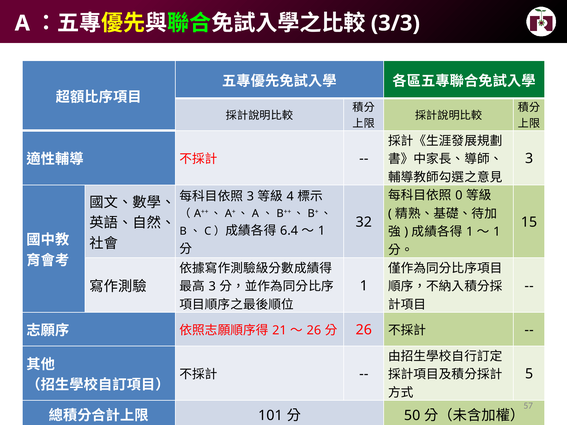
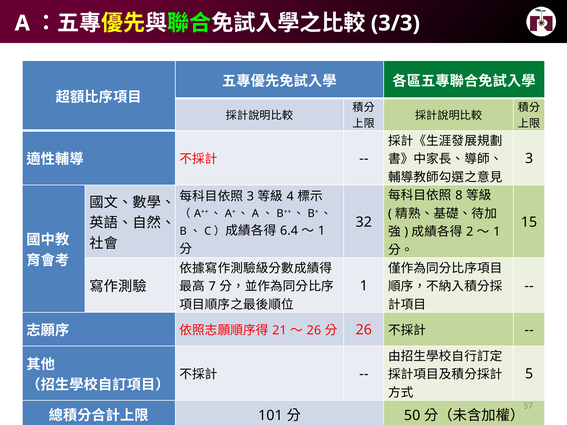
0: 0 -> 8
1 at (470, 232): 1 -> 2
3 at (212, 287): 3 -> 7
